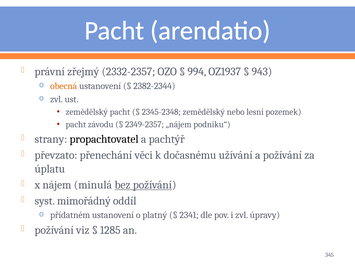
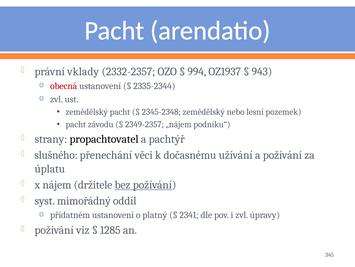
zřejmý: zřejmý -> vklady
obecná colour: orange -> red
2382-2344: 2382-2344 -> 2335-2344
převzato: převzato -> slušného
minulá: minulá -> držitele
